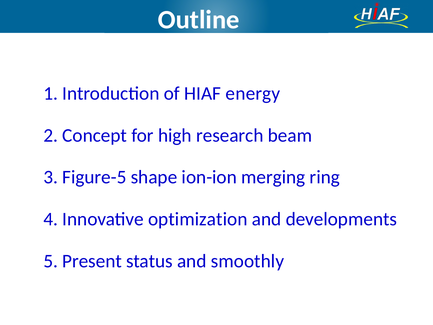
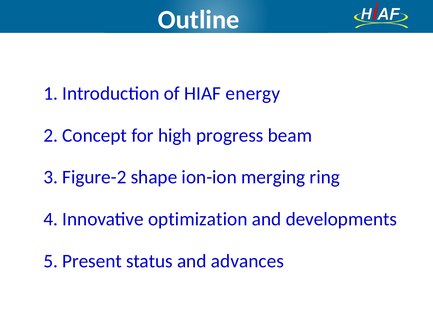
research: research -> progress
Figure-5: Figure-5 -> Figure-2
smoothly: smoothly -> advances
